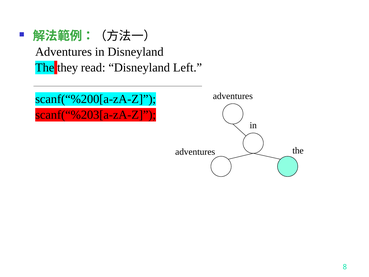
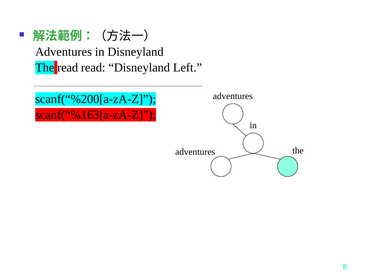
The they: they -> read
scanf(“%203[a-zA-Z: scanf(“%203[a-zA-Z -> scanf(“%163[a-zA-Z
